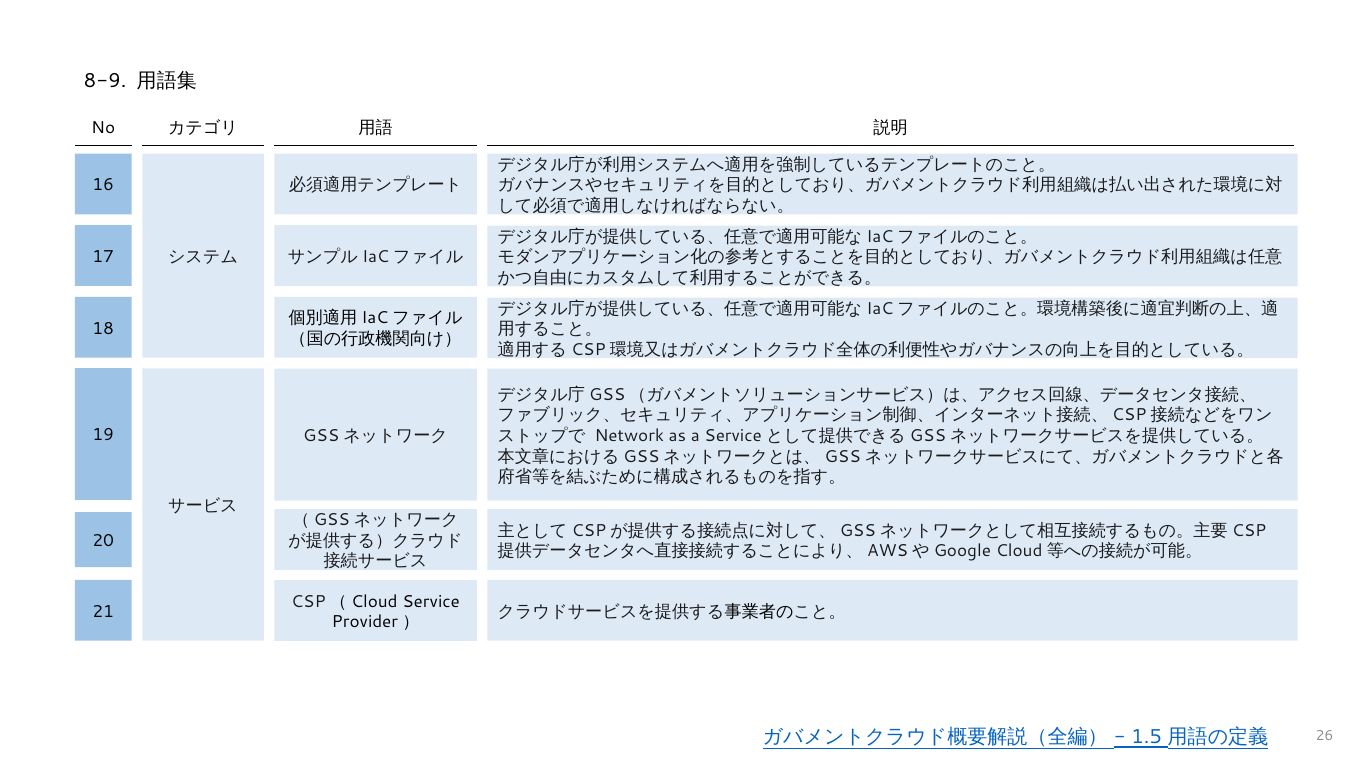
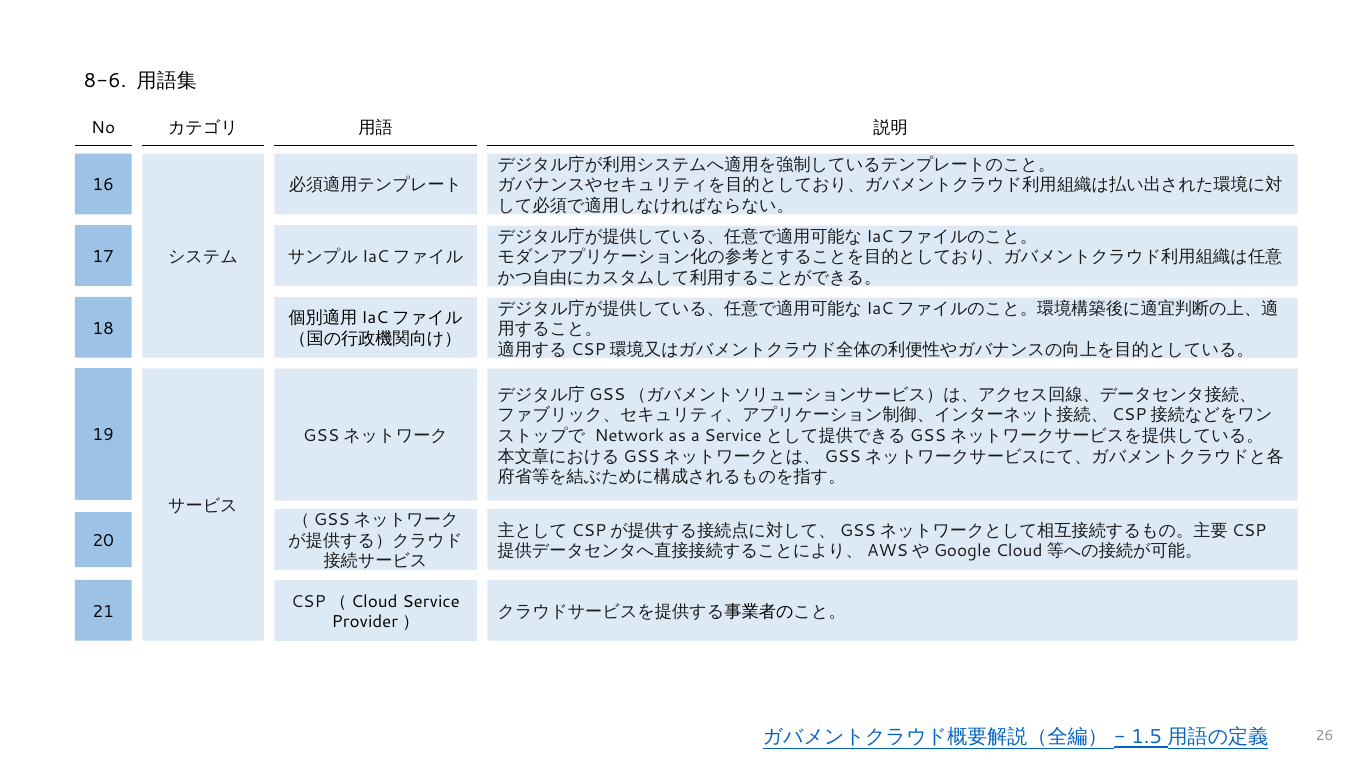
8-9: 8-9 -> 8-6
